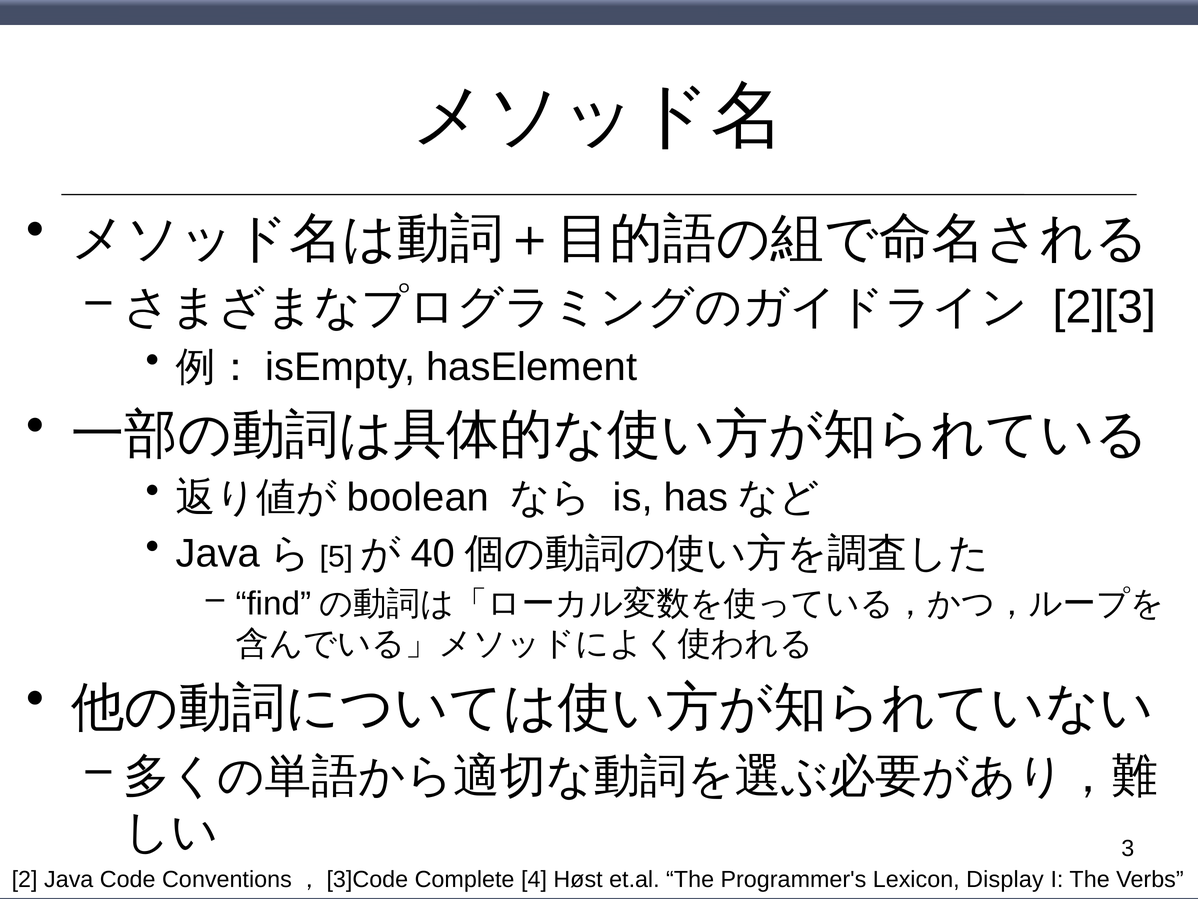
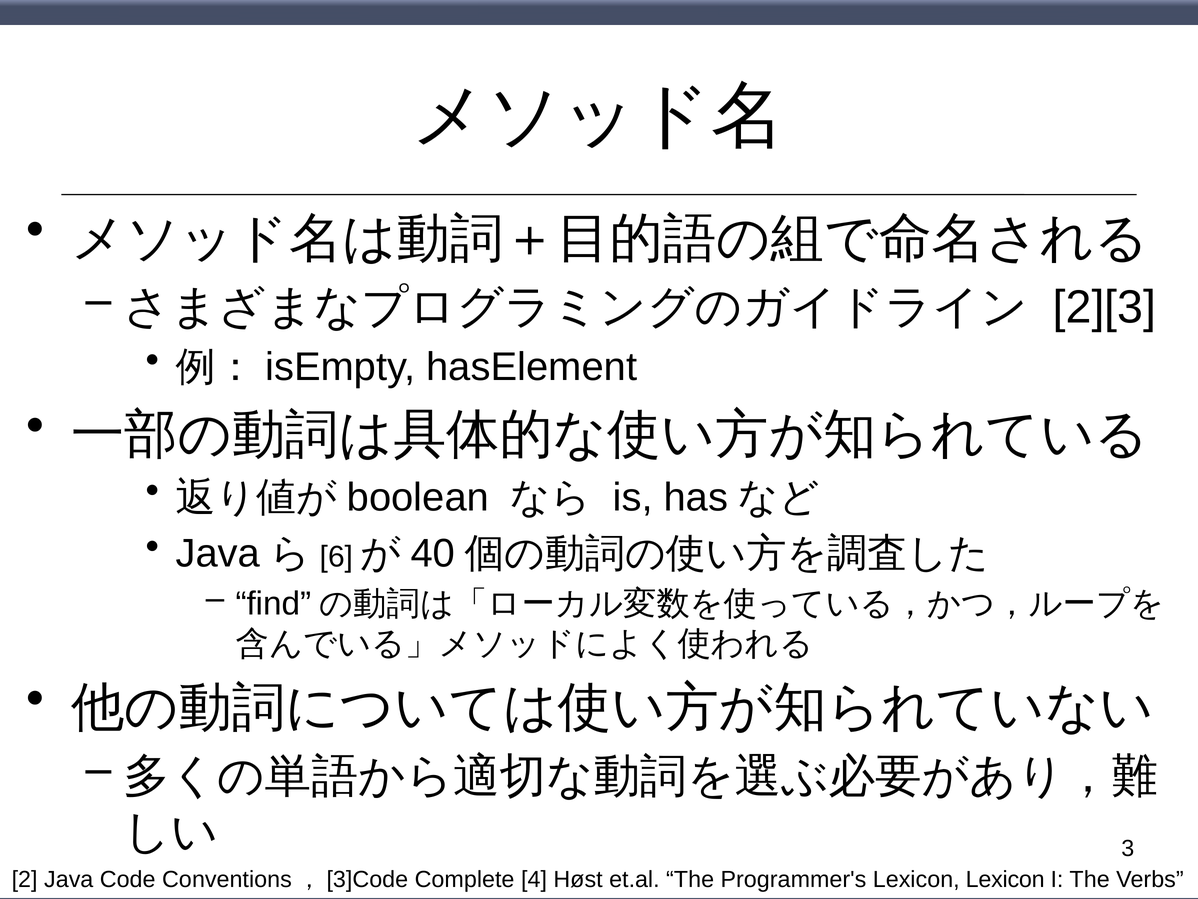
5: 5 -> 6
Lexicon Display: Display -> Lexicon
